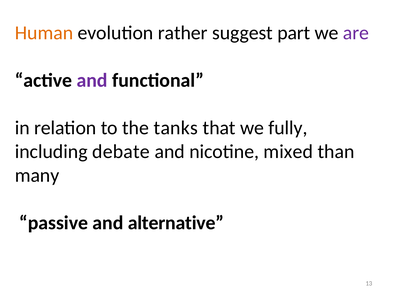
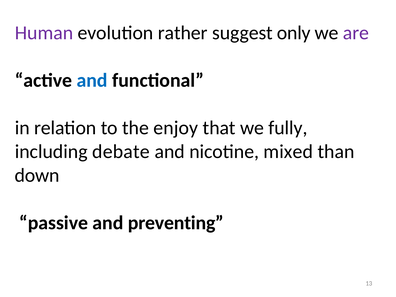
Human colour: orange -> purple
part: part -> only
and at (92, 80) colour: purple -> blue
tanks: tanks -> enjoy
many: many -> down
alternative: alternative -> preventing
